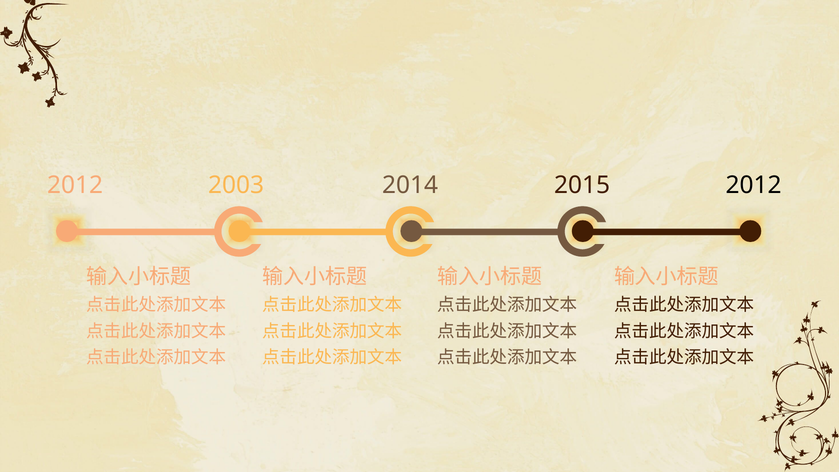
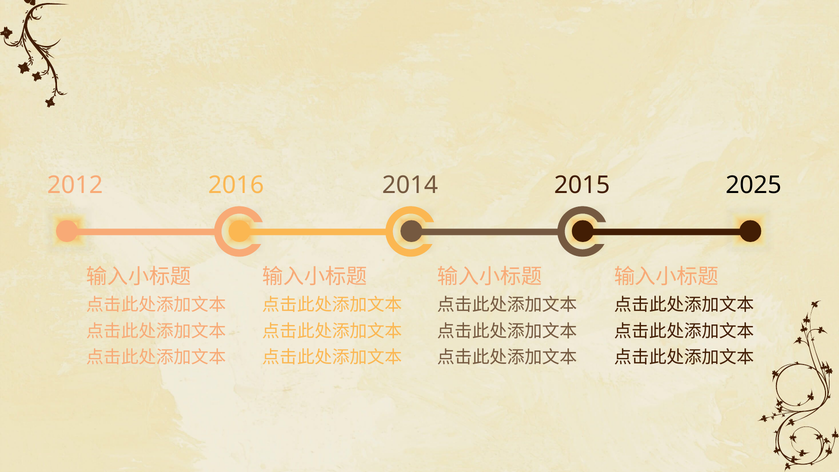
2003: 2003 -> 2016
2015 2012: 2012 -> 2025
